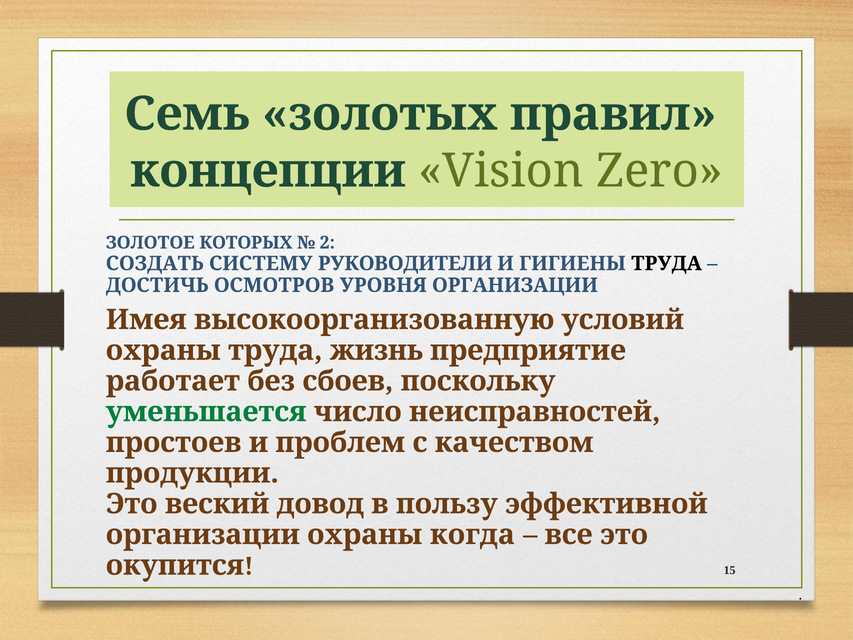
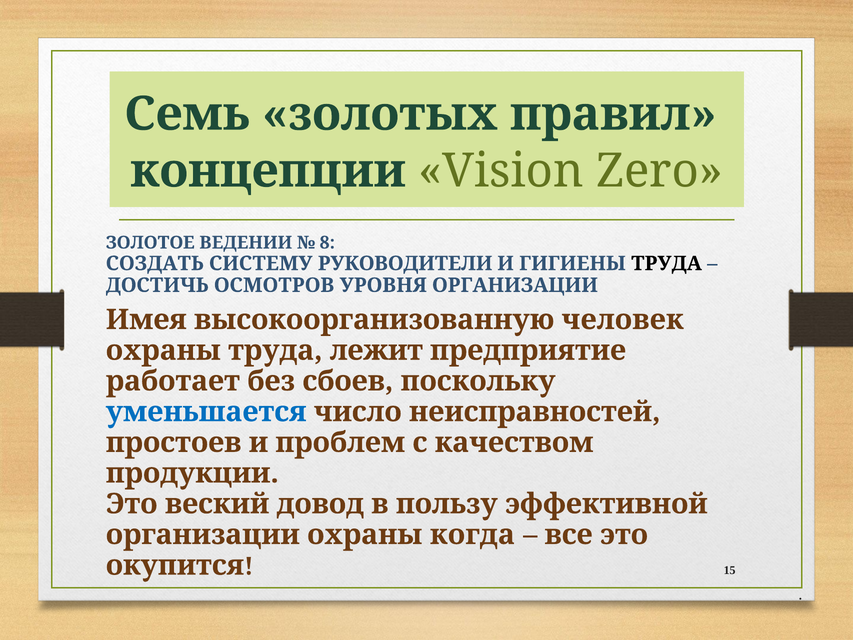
КОТОРЫХ: КОТОРЫХ -> ВЕДЕНИИ
2: 2 -> 8
условий: условий -> человек
жизнь: жизнь -> лежит
уменьшается colour: green -> blue
